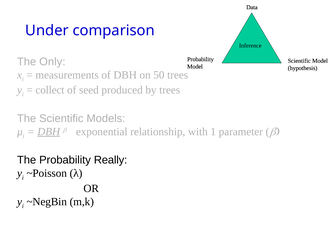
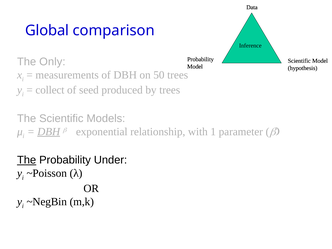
Under: Under -> Global
The at (27, 160) underline: none -> present
Really: Really -> Under
